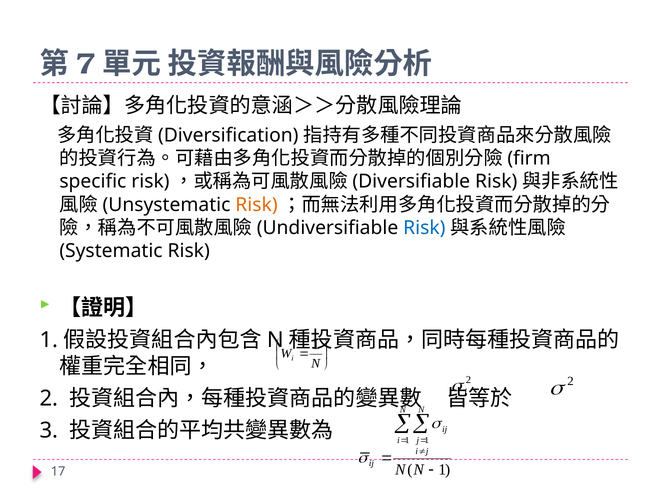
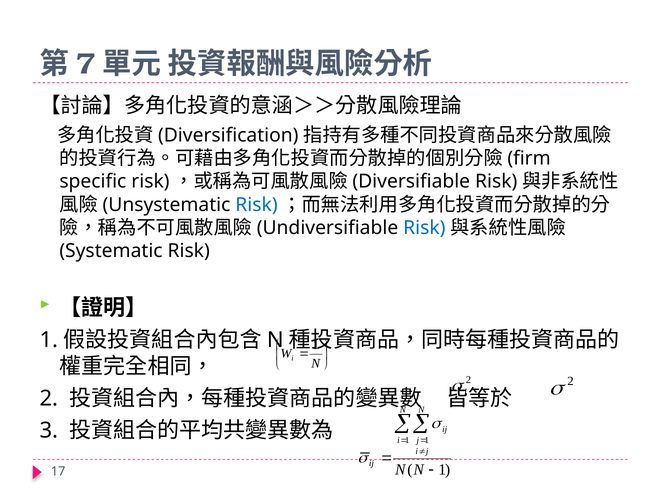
Risk at (257, 205) colour: orange -> blue
